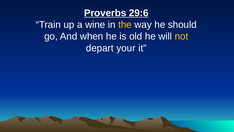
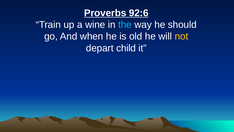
29:6: 29:6 -> 92:6
the colour: yellow -> light blue
your: your -> child
